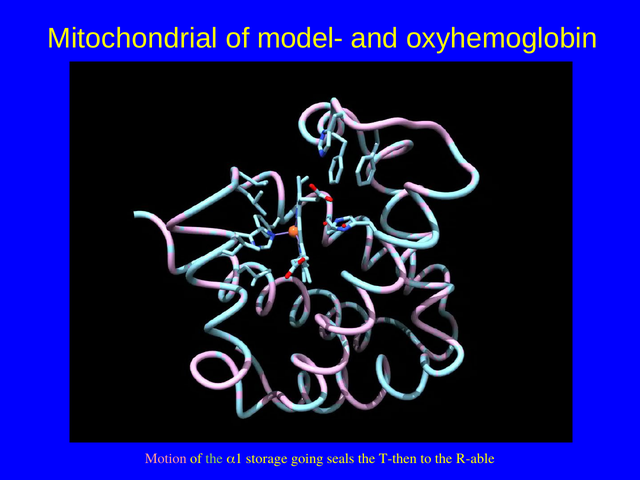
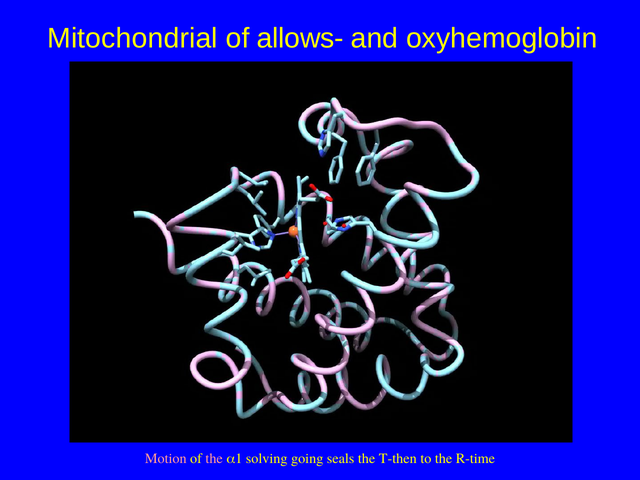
model-: model- -> allows-
the at (214, 458) colour: light green -> pink
storage: storage -> solving
R-able: R-able -> R-time
